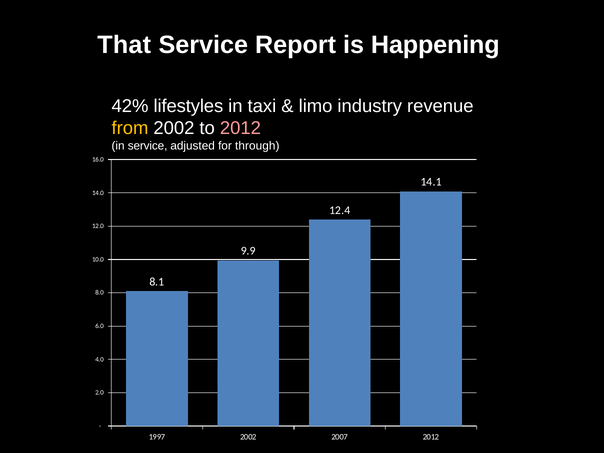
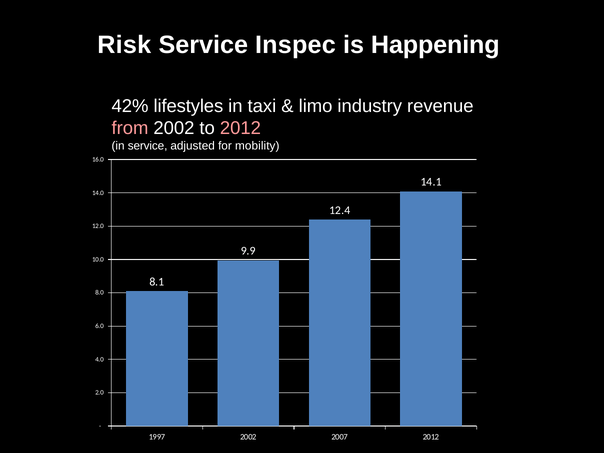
That: That -> Risk
Report: Report -> Inspec
from colour: yellow -> pink
through: through -> mobility
